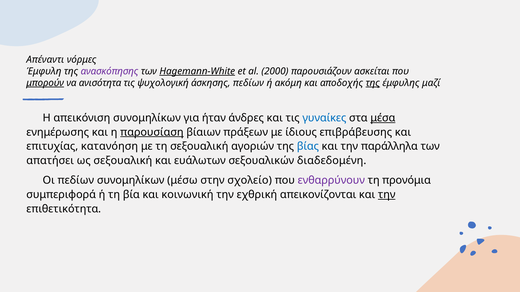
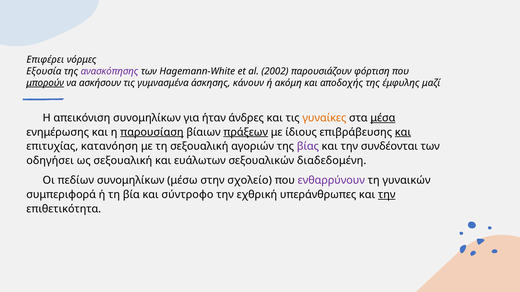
Απέναντι: Απέναντι -> Επιφέρει
Έμφυλη: Έμφυλη -> Εξουσία
Hagemann-White underline: present -> none
2000: 2000 -> 2002
ασκείται: ασκείται -> φόρτιση
ανισότητα: ανισότητα -> ασκήσουν
ψυχολογική: ψυχολογική -> γυμνασμένα
άσκησης πεδίων: πεδίων -> κάνουν
της at (373, 83) underline: present -> none
γυναίκες colour: blue -> orange
πράξεων underline: none -> present
και at (403, 132) underline: none -> present
βίας colour: blue -> purple
παράλληλα: παράλληλα -> συνδέονται
απατήσει: απατήσει -> οδηγήσει
προνόμια: προνόμια -> γυναικών
κοινωνική: κοινωνική -> σύντροφο
απεικονίζονται: απεικονίζονται -> υπεράνθρωπες
